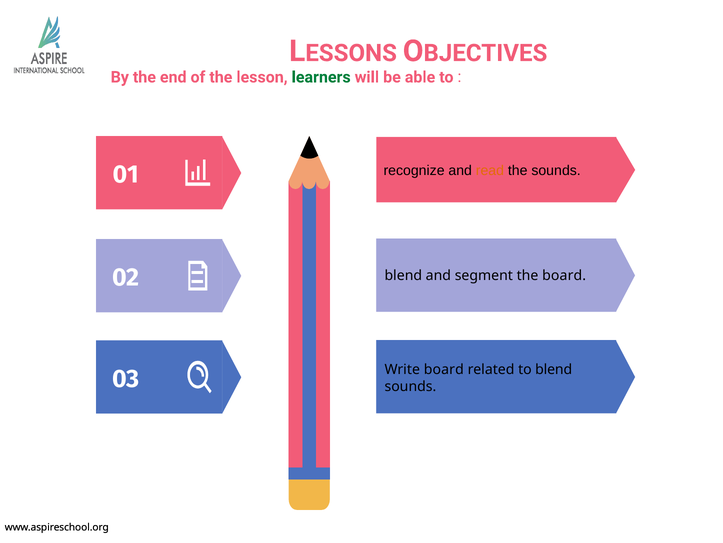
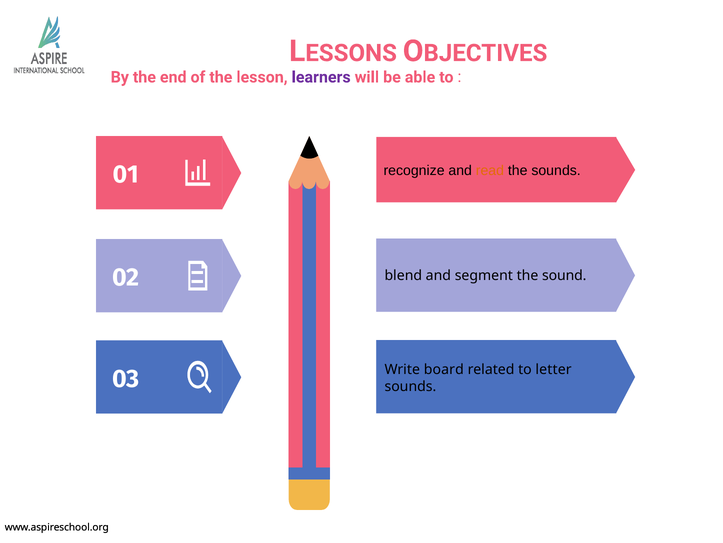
learners colour: green -> purple
the board: board -> sound
to blend: blend -> letter
